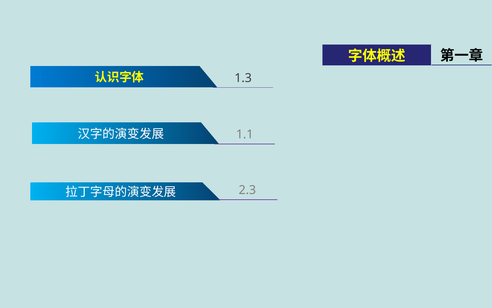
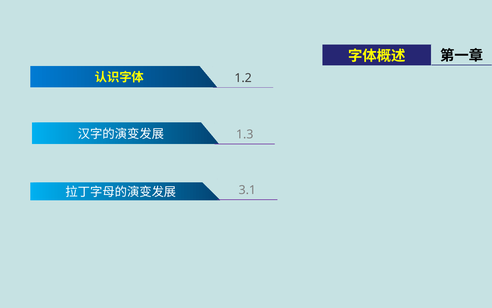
1.3: 1.3 -> 1.2
1.1: 1.1 -> 1.3
2.3: 2.3 -> 3.1
